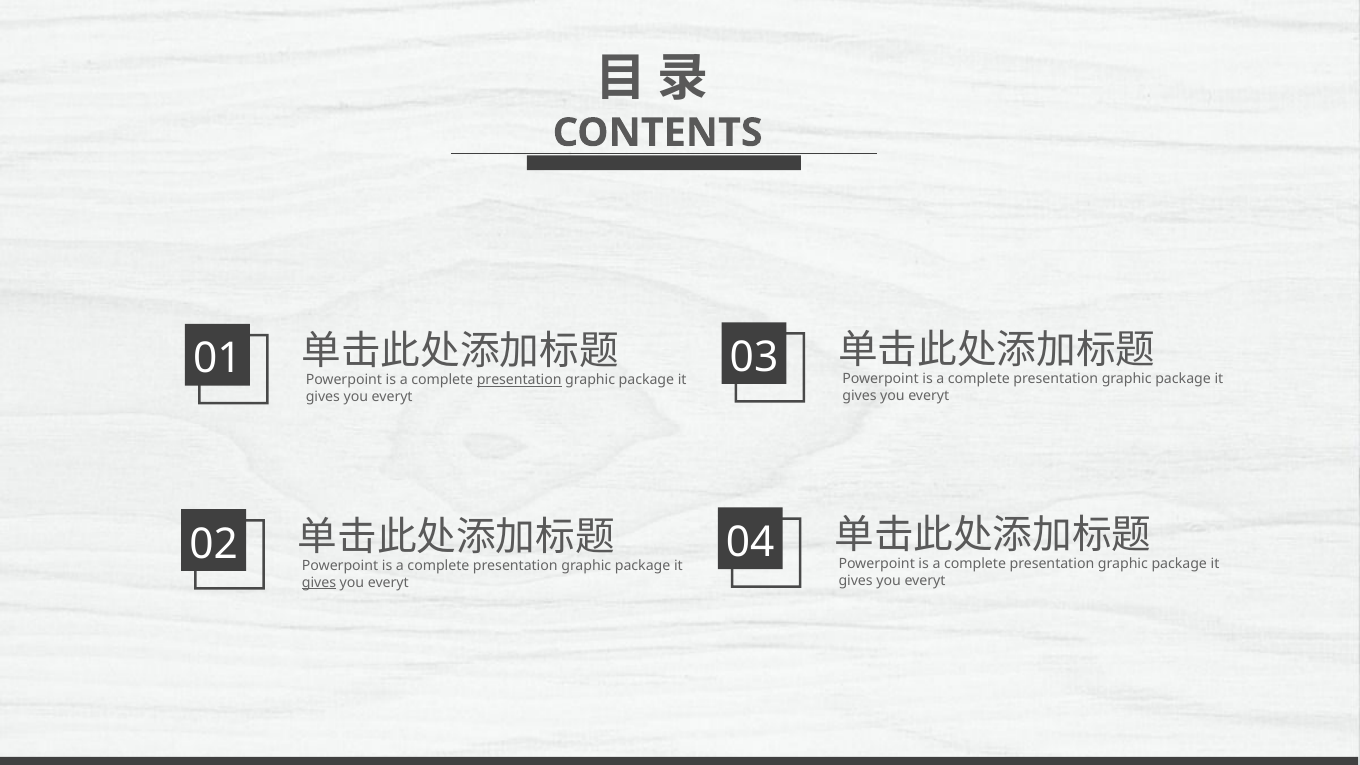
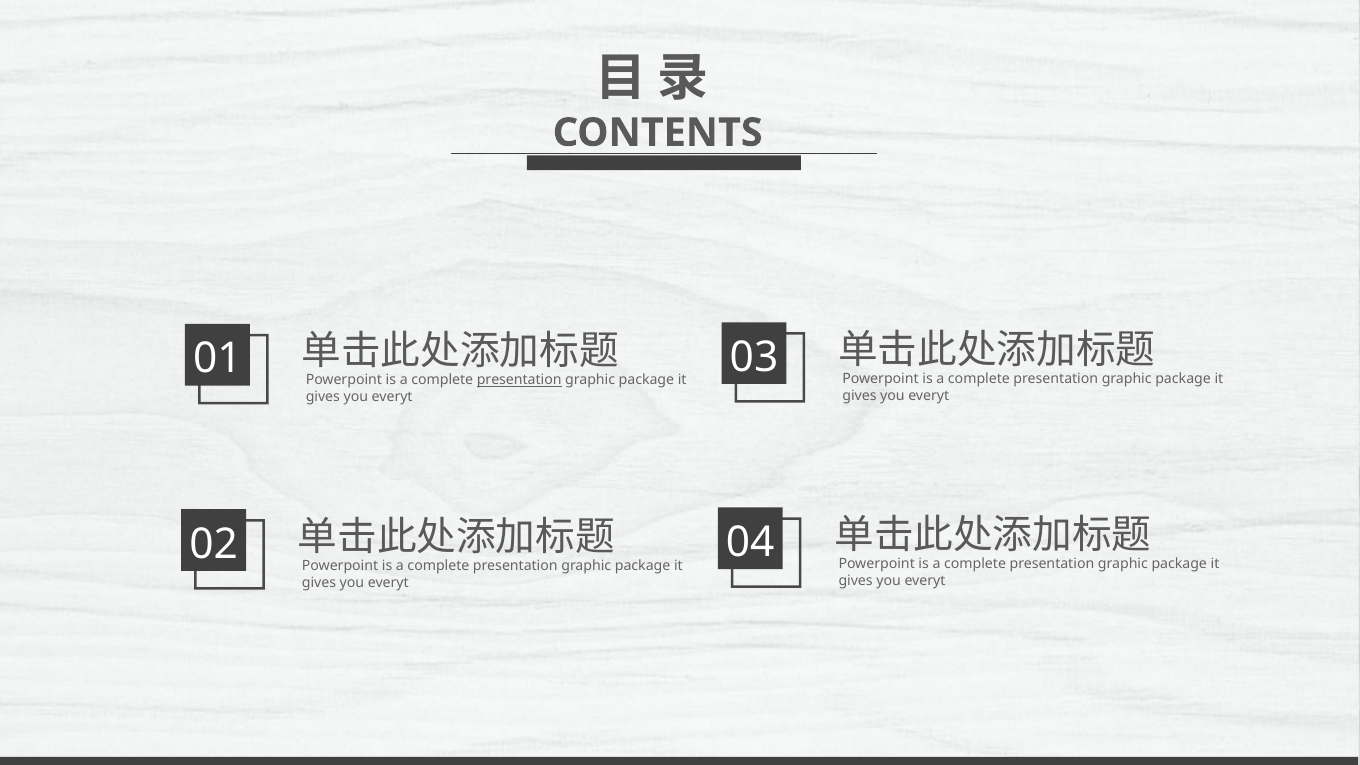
gives at (319, 582) underline: present -> none
